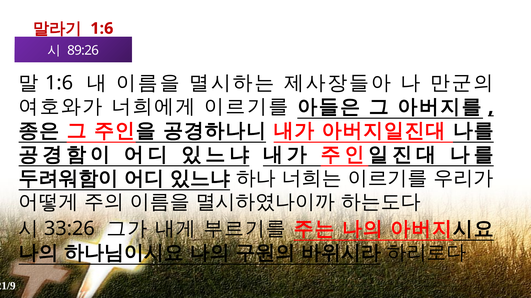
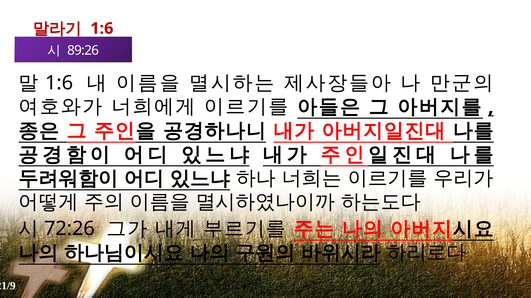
33:26: 33:26 -> 72:26
